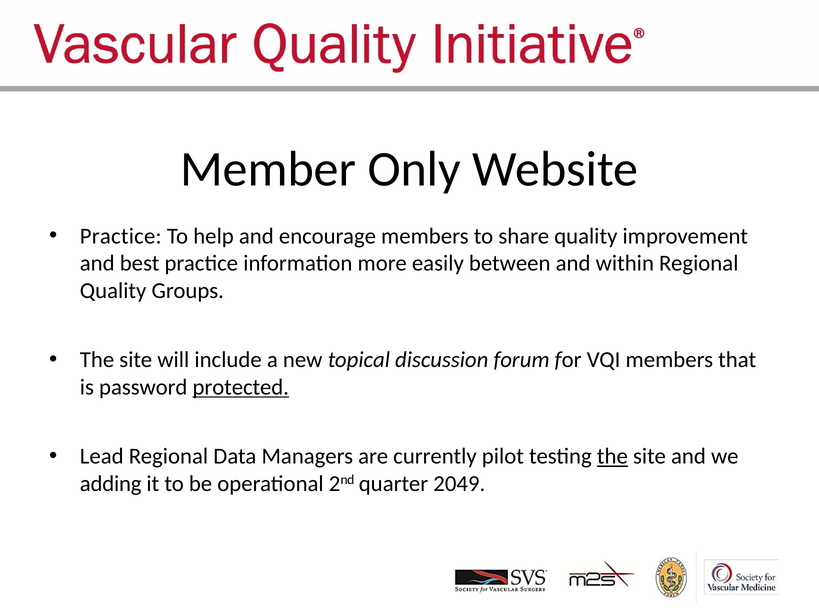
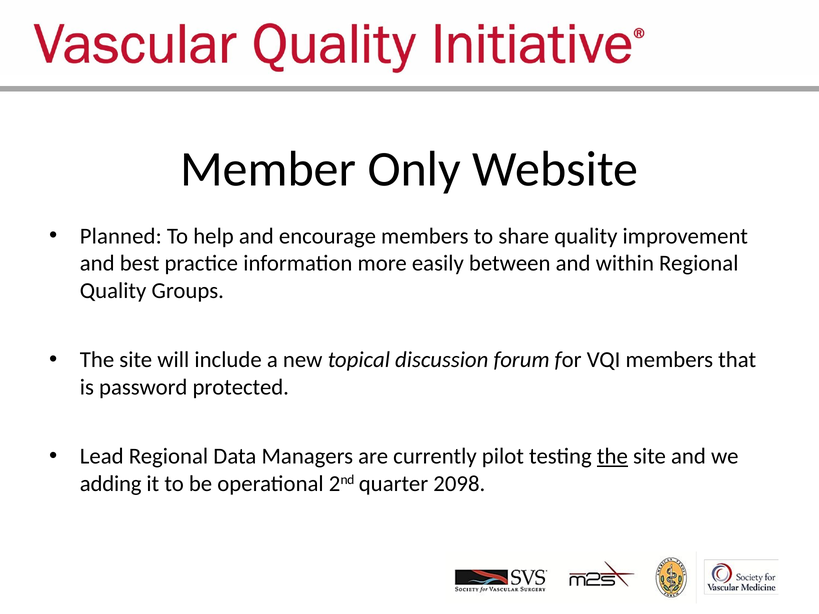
Practice at (121, 236): Practice -> Planned
protected underline: present -> none
2049: 2049 -> 2098
